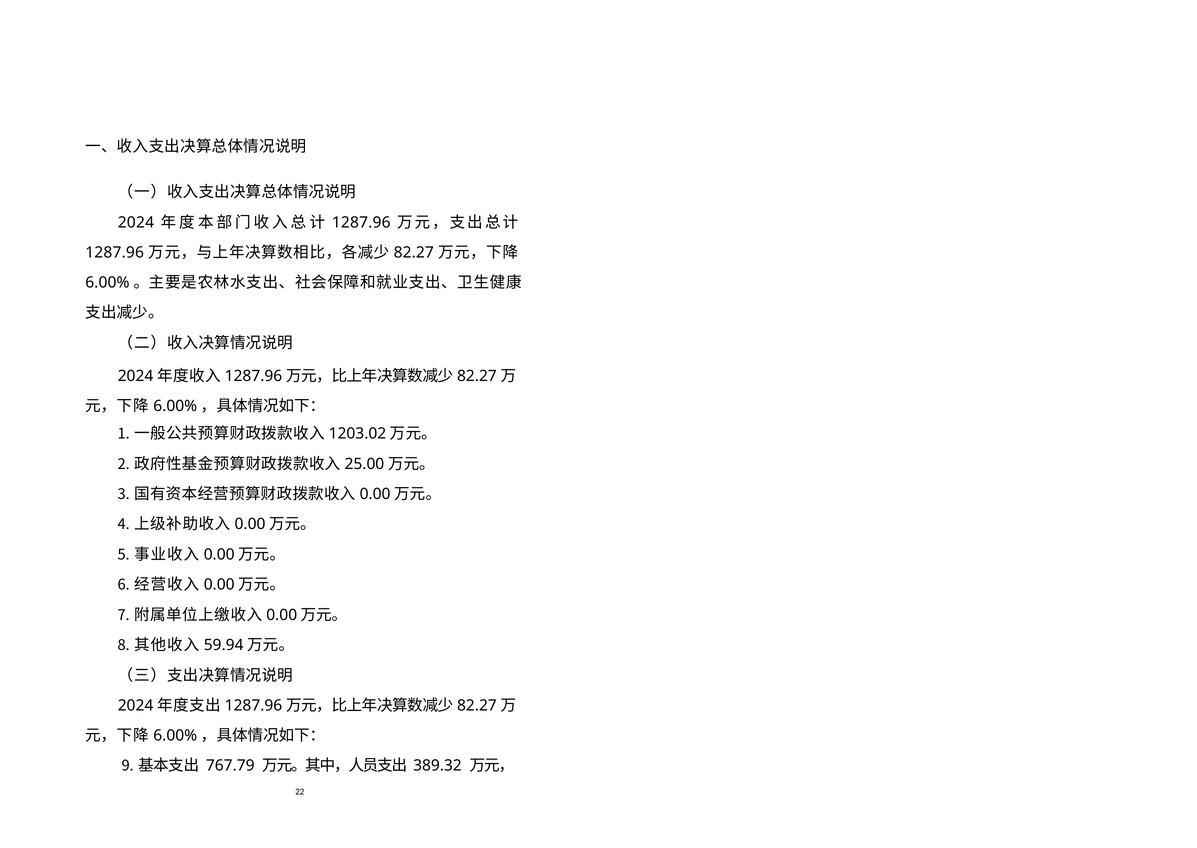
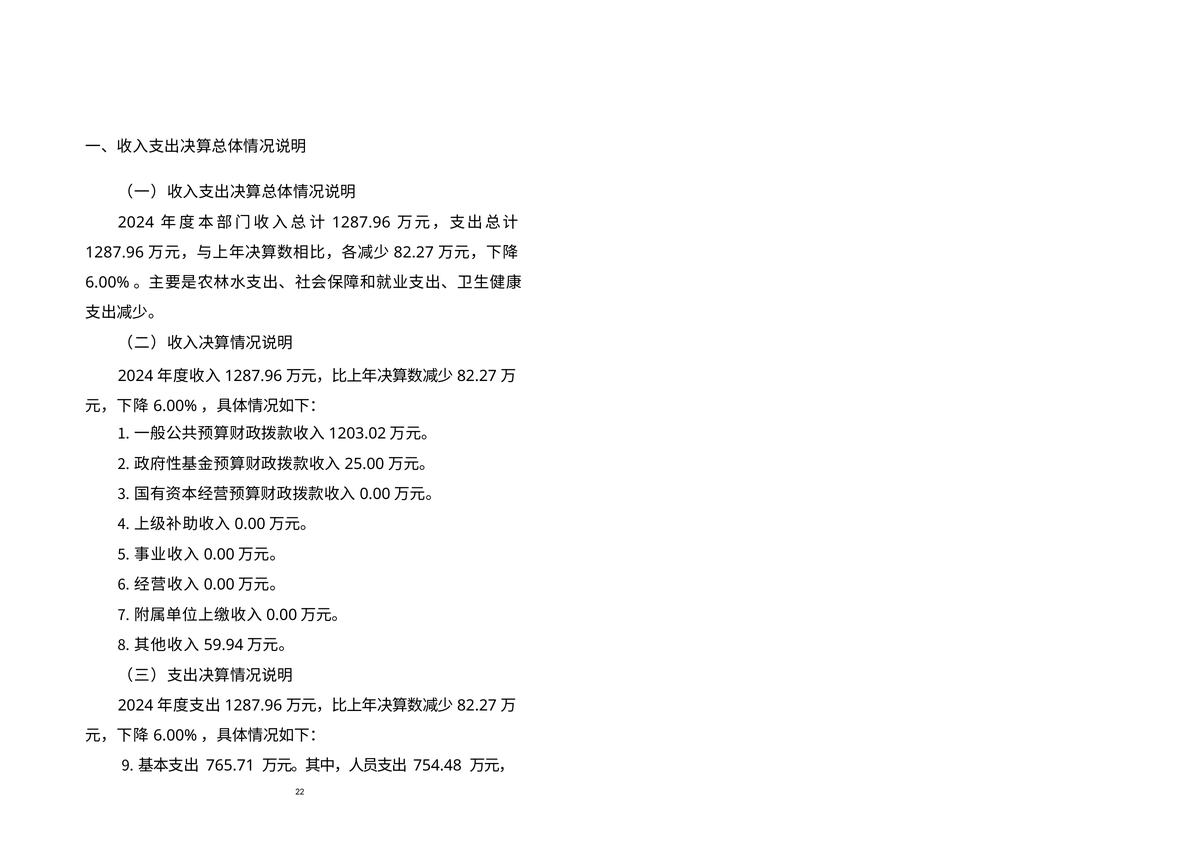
767.79: 767.79 -> 765.71
389.32: 389.32 -> 754.48
